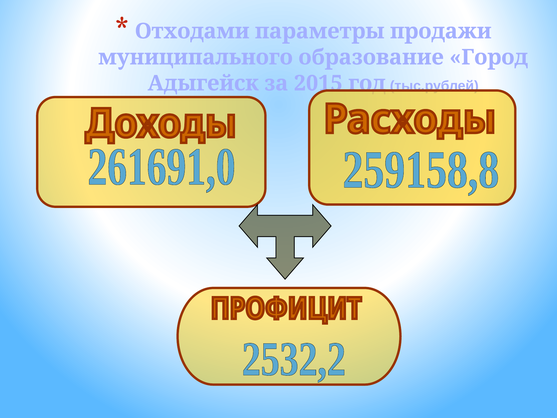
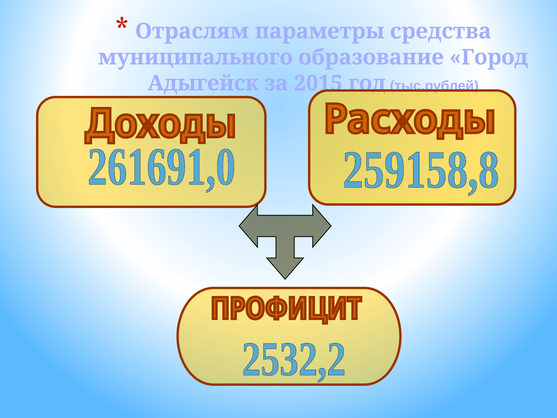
Отходами: Отходами -> Отраслям
продажи: продажи -> средства
